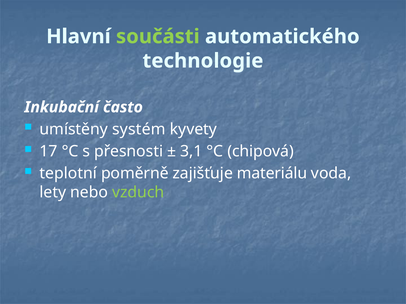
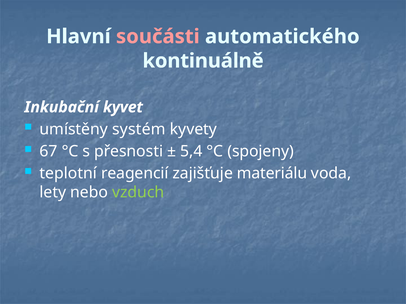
součásti colour: light green -> pink
technologie: technologie -> kontinuálně
často: často -> kyvet
17: 17 -> 67
3,1: 3,1 -> 5,4
chipová: chipová -> spojeny
poměrně: poměrně -> reagencií
